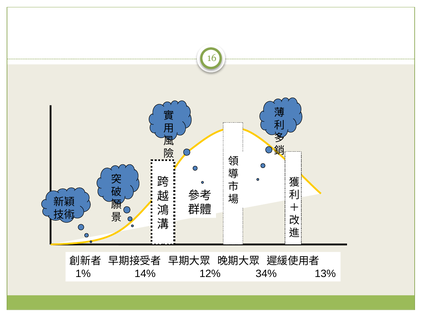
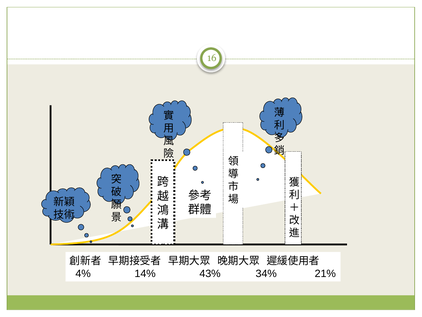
1%: 1% -> 4%
12%: 12% -> 43%
13%: 13% -> 21%
